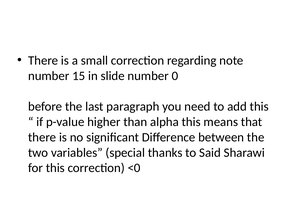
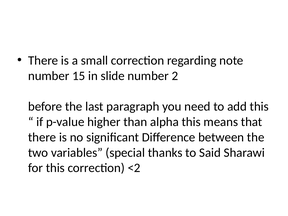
0: 0 -> 2
<0: <0 -> <2
